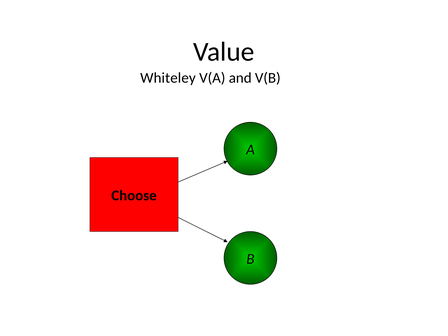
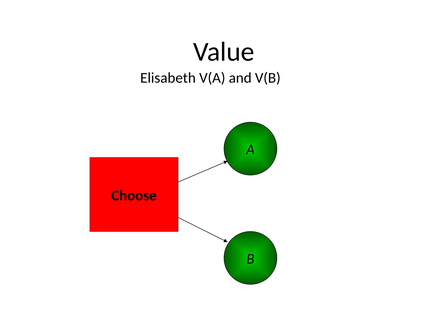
Whiteley: Whiteley -> Elisabeth
